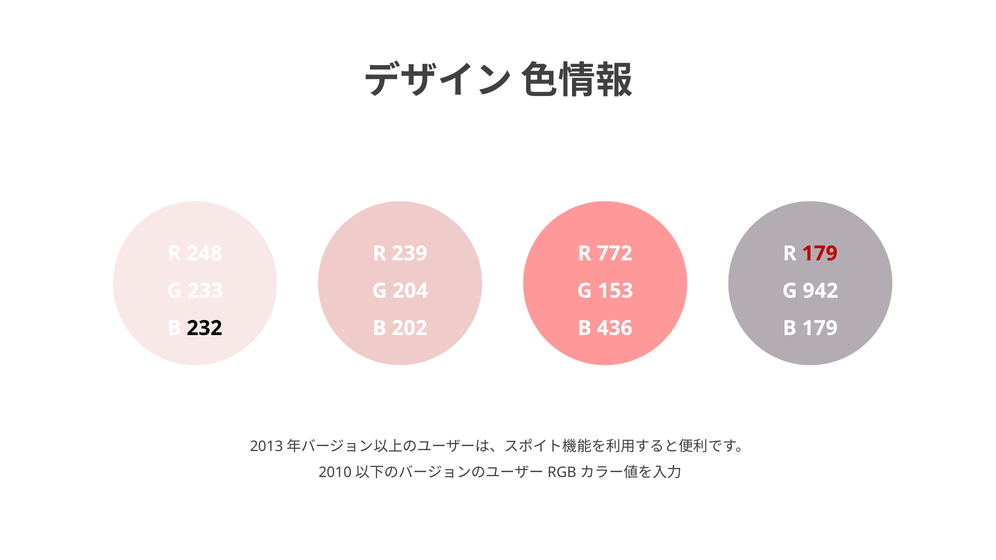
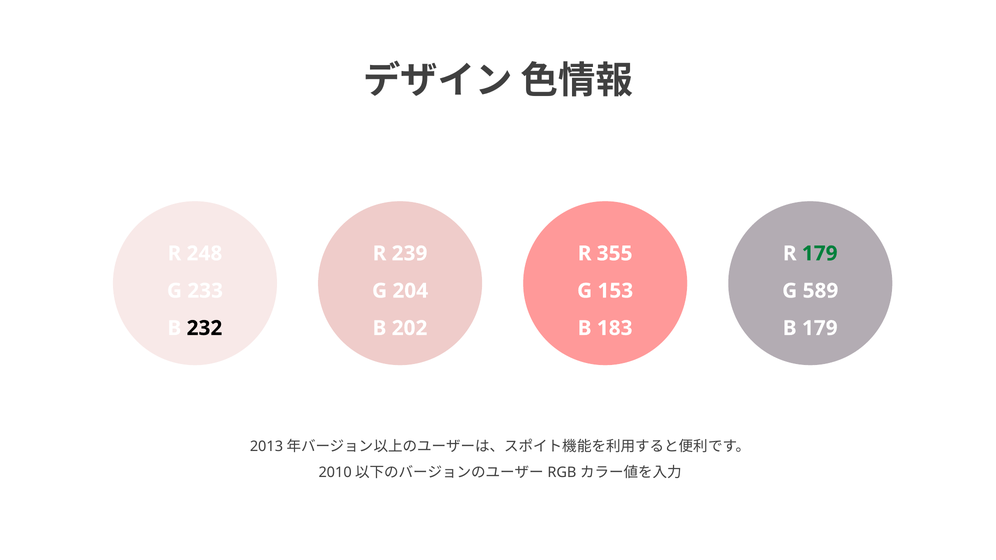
772: 772 -> 355
179 at (820, 254) colour: red -> green
942: 942 -> 589
436: 436 -> 183
